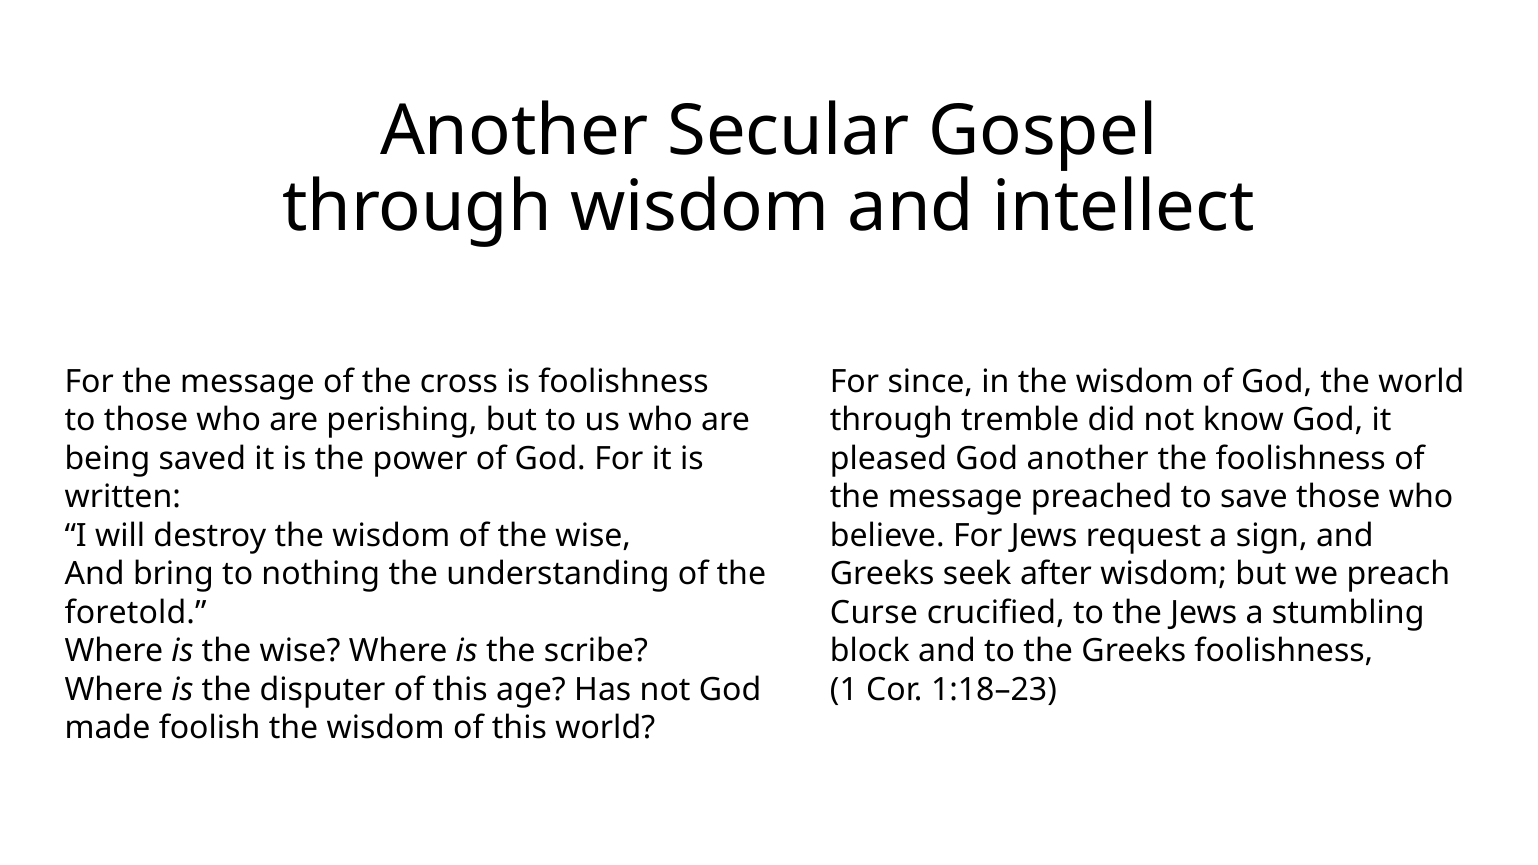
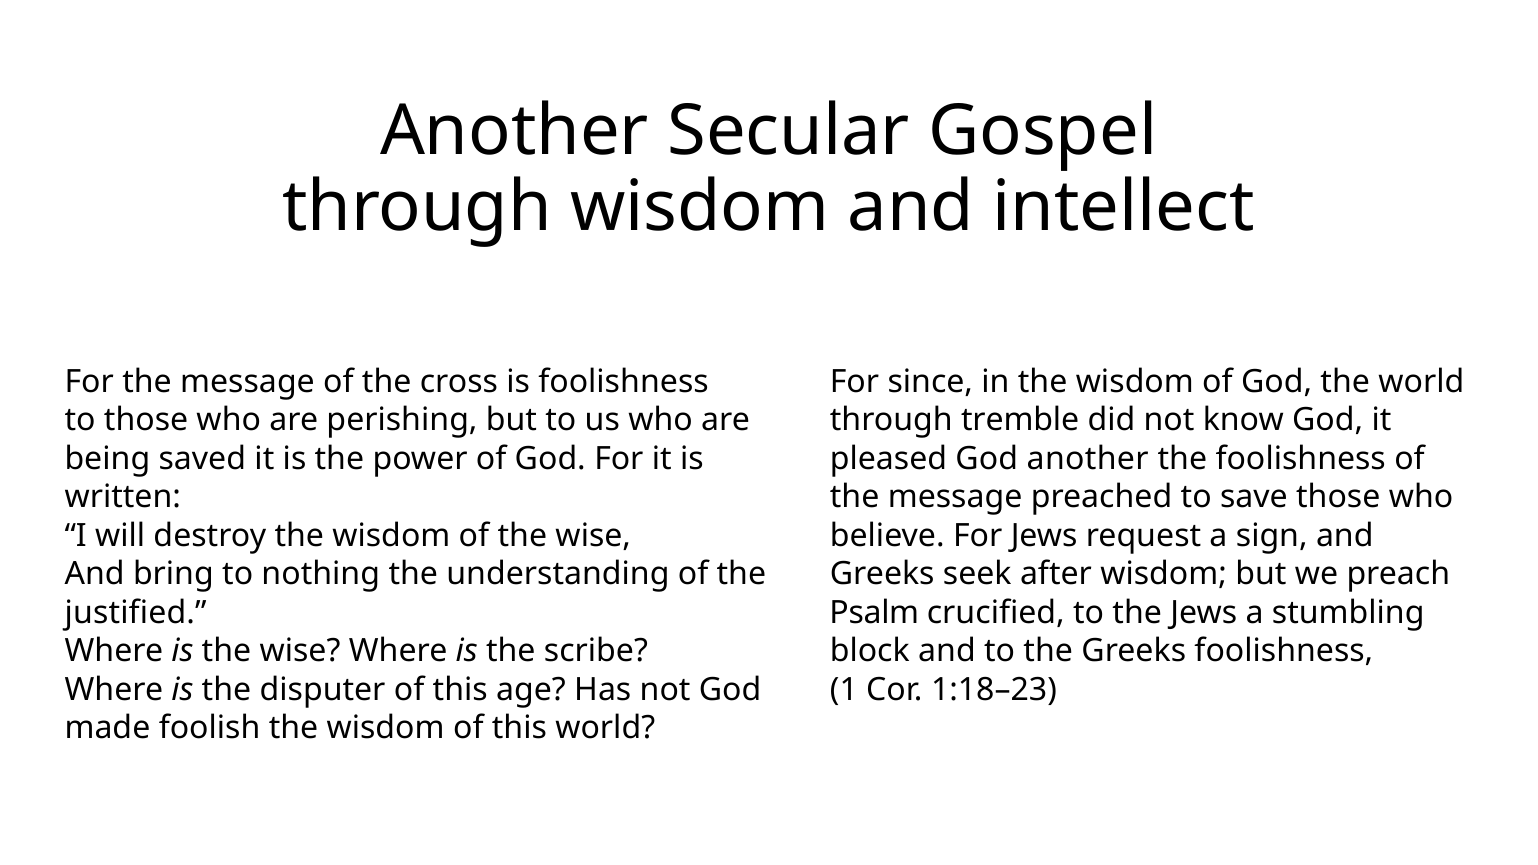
foretold: foretold -> justified
Curse: Curse -> Psalm
